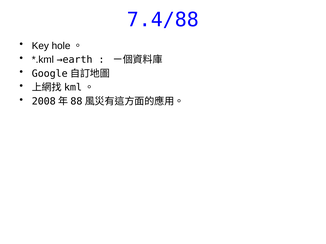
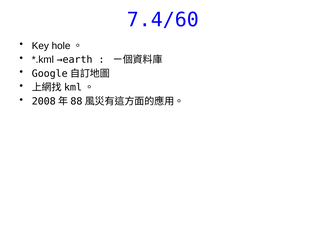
7.4/88: 7.4/88 -> 7.4/60
